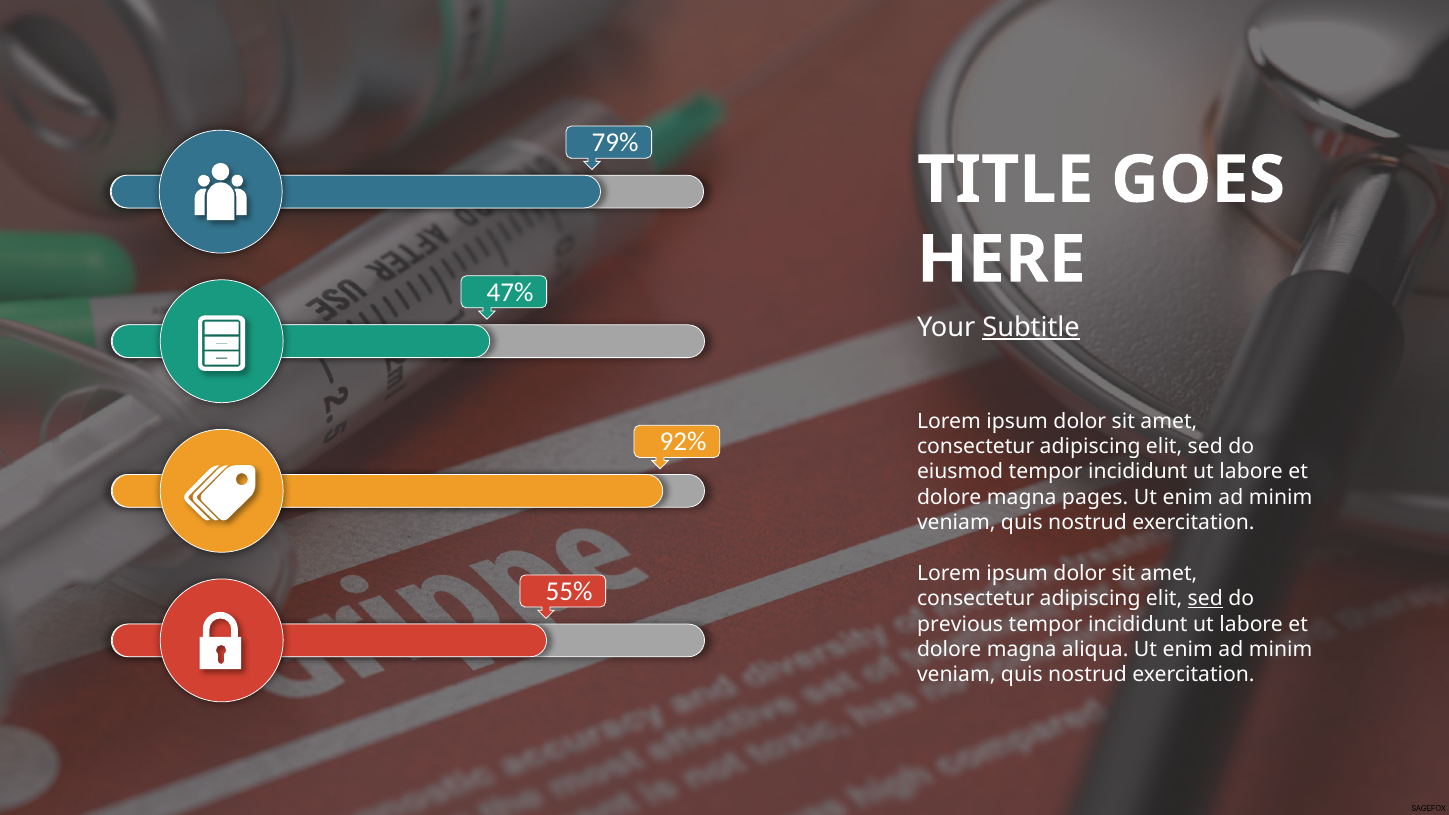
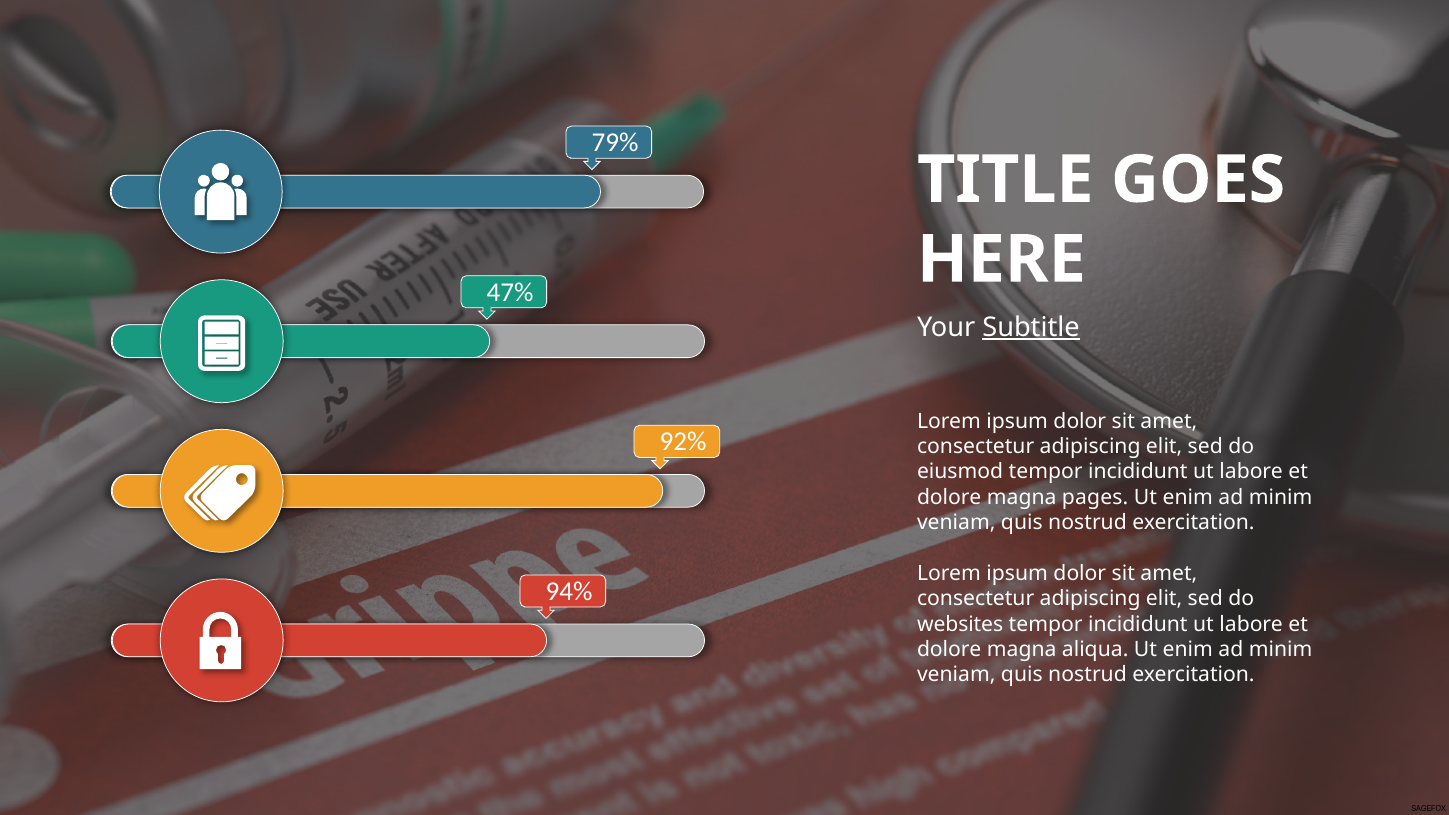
55%: 55% -> 94%
sed at (1205, 599) underline: present -> none
previous: previous -> websites
